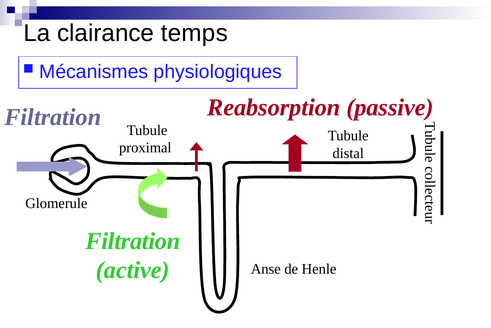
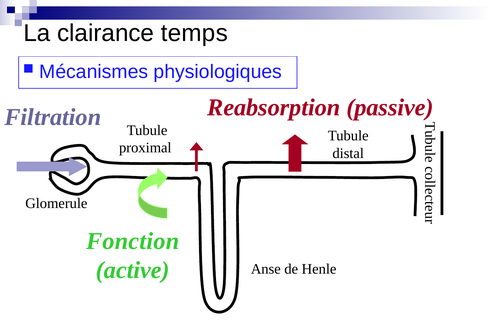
Filtration at (133, 241): Filtration -> Fonction
